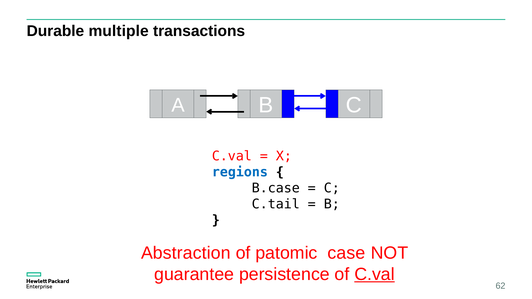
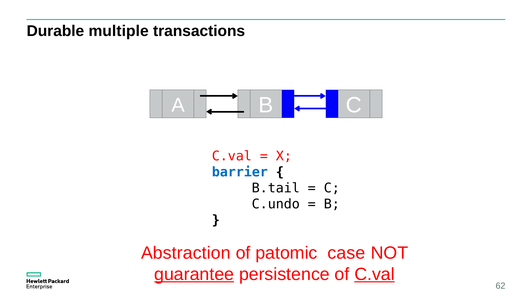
regions: regions -> barrier
B.case: B.case -> B.tail
C.tail: C.tail -> C.undo
guarantee underline: none -> present
